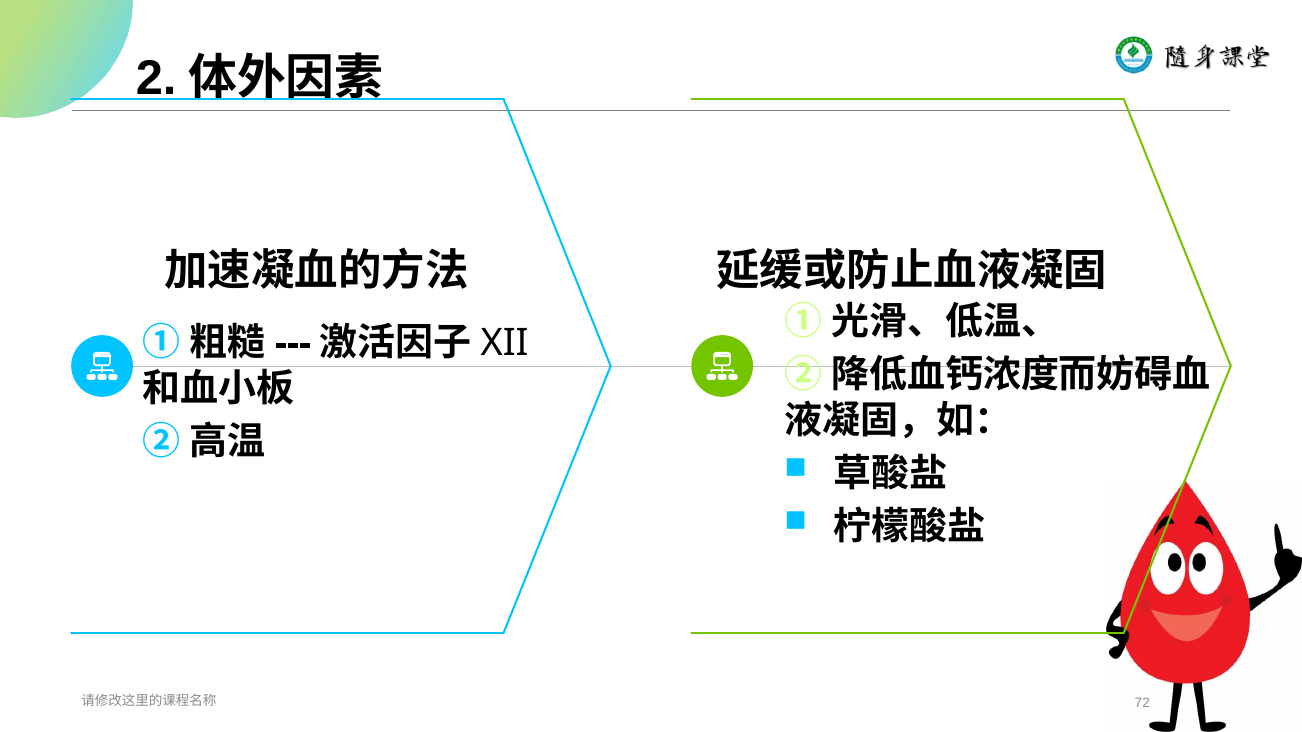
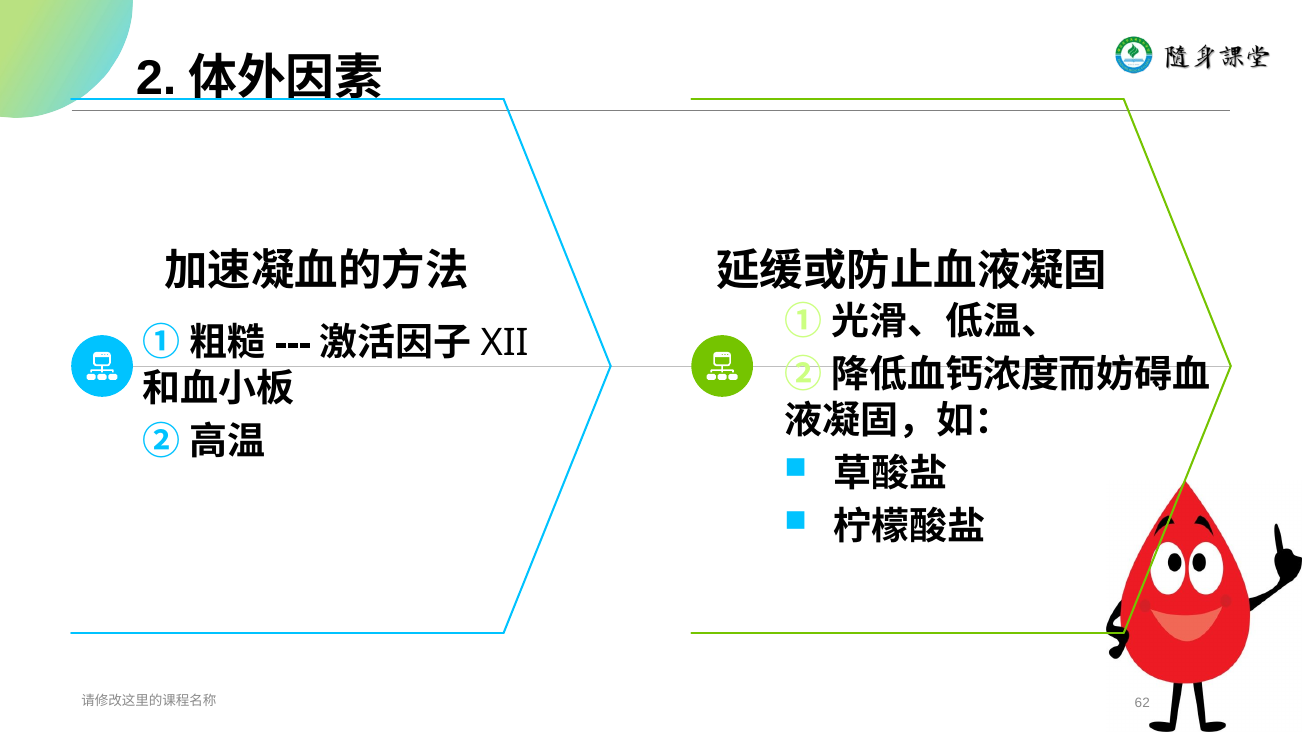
72: 72 -> 62
